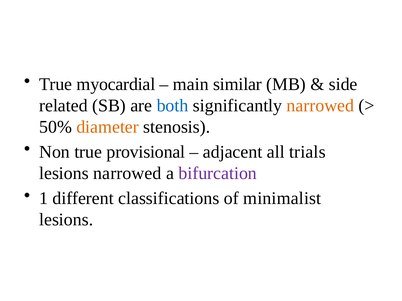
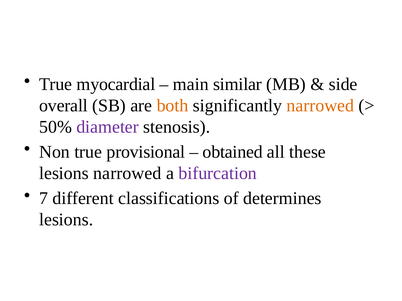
related: related -> overall
both colour: blue -> orange
diameter colour: orange -> purple
adjacent: adjacent -> obtained
trials: trials -> these
1: 1 -> 7
minimalist: minimalist -> determines
